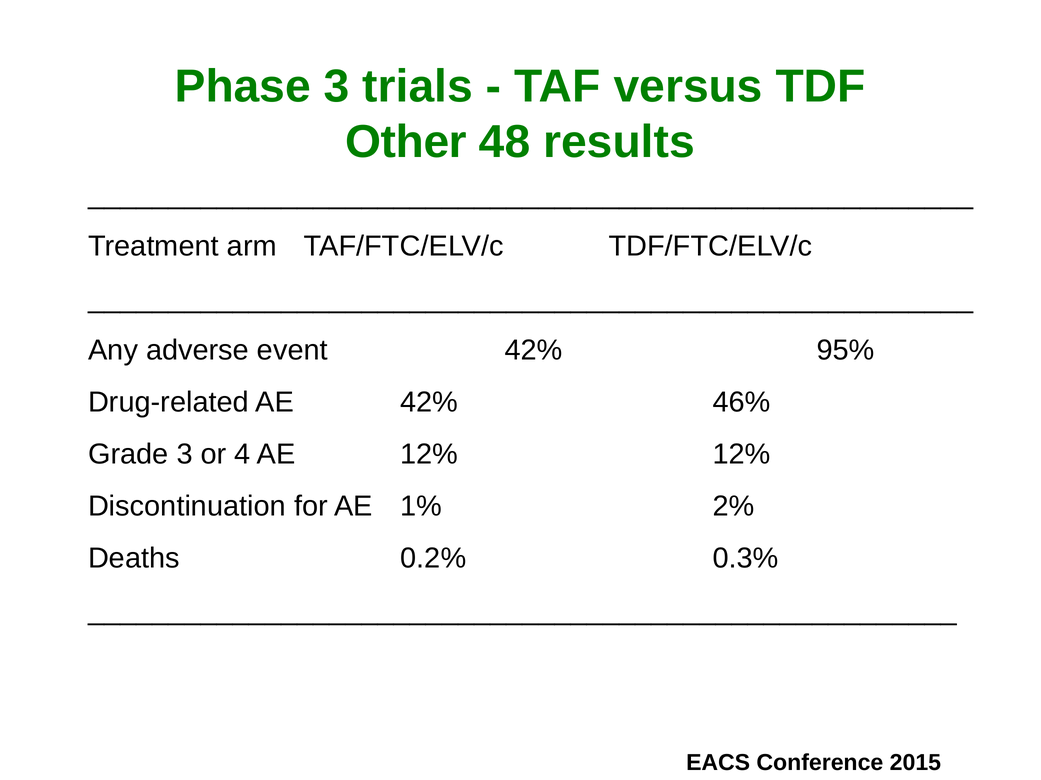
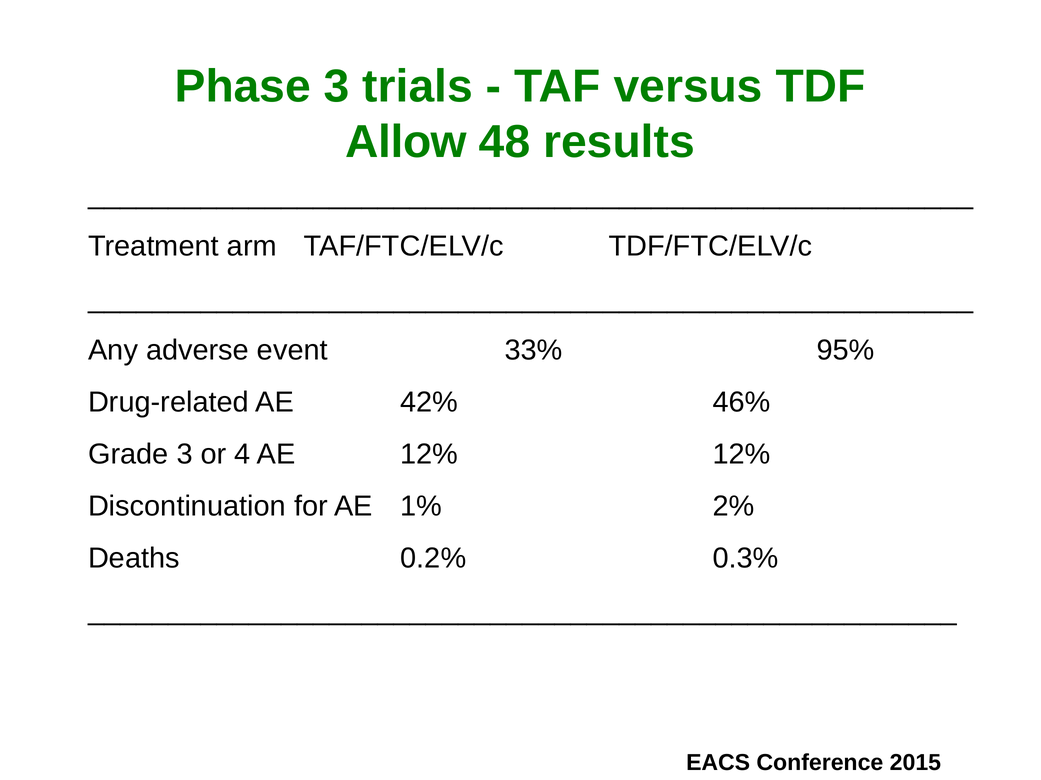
Other: Other -> Allow
event 42%: 42% -> 33%
